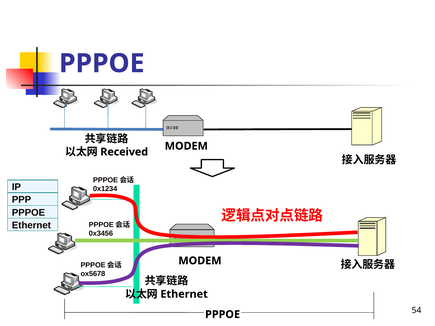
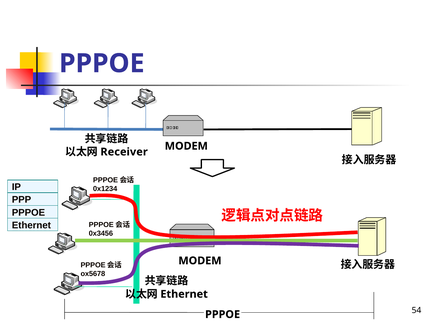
Received: Received -> Receiver
